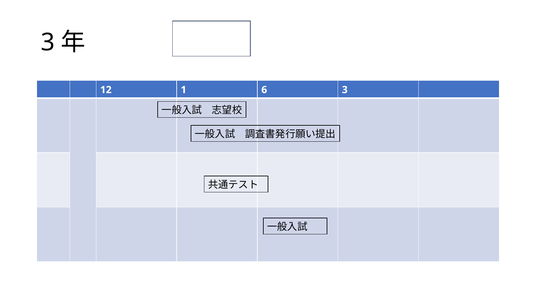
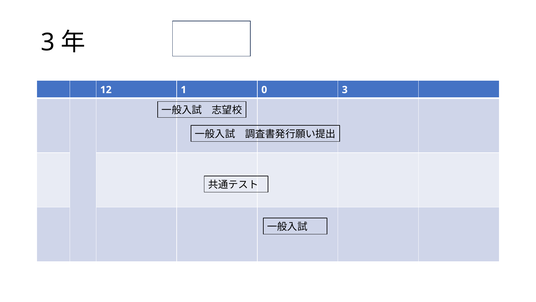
6: 6 -> 0
